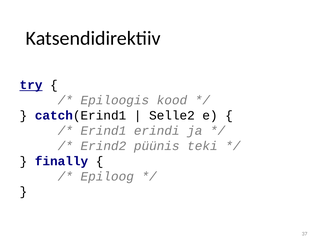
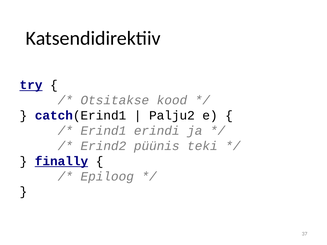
Epiloogis: Epiloogis -> Otsitakse
Selle2: Selle2 -> Palju2
finally underline: none -> present
